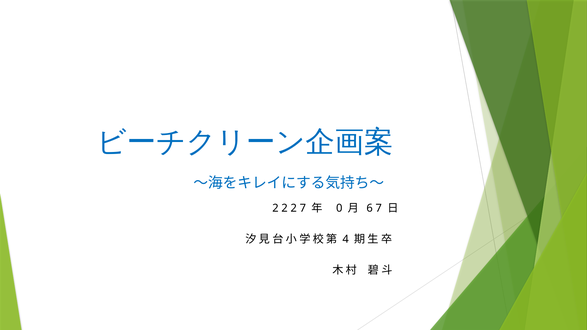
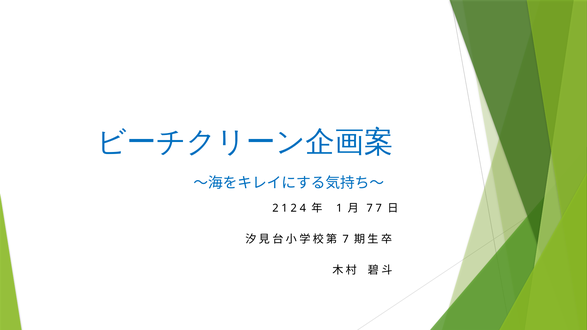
2 at (285, 208): 2 -> 1
2 7: 7 -> 4
0 at (339, 208): 0 -> 1
6 at (370, 208): 6 -> 7
4 at (346, 239): 4 -> 7
